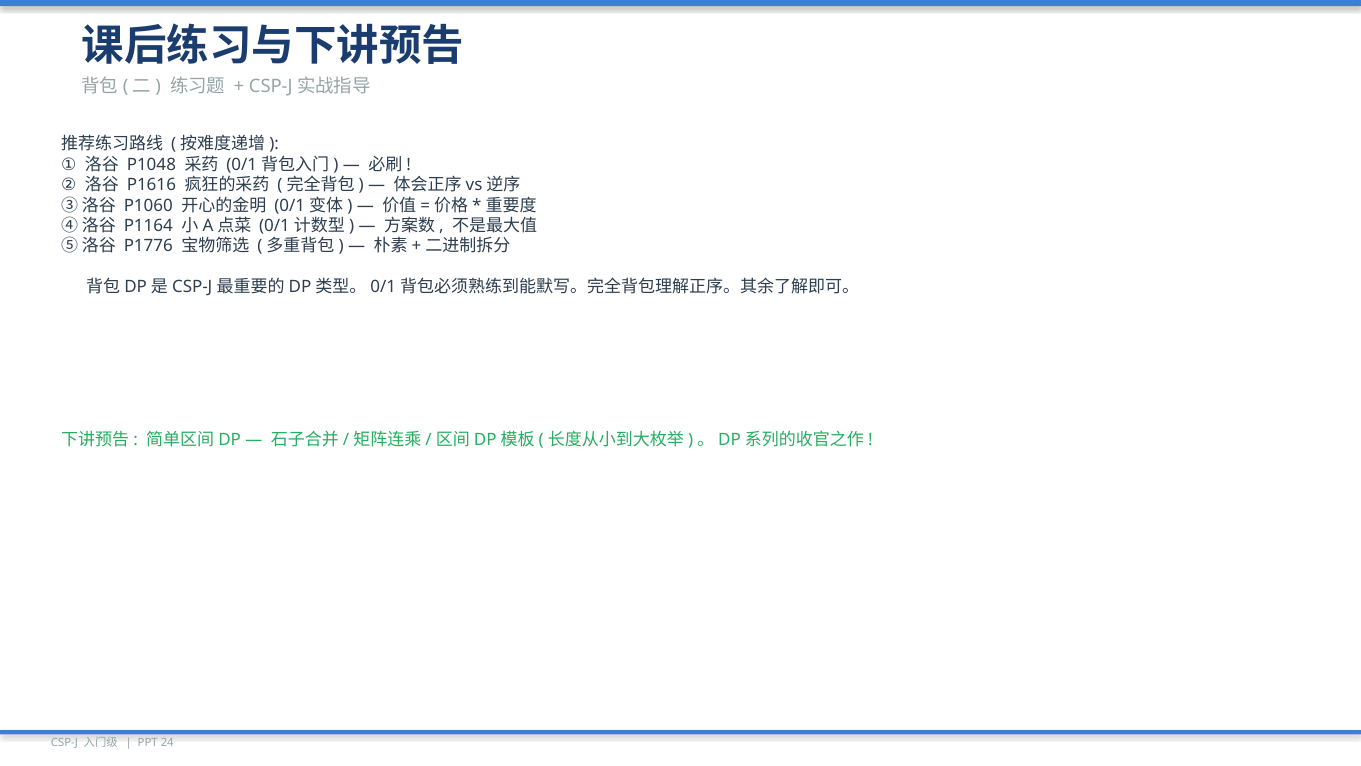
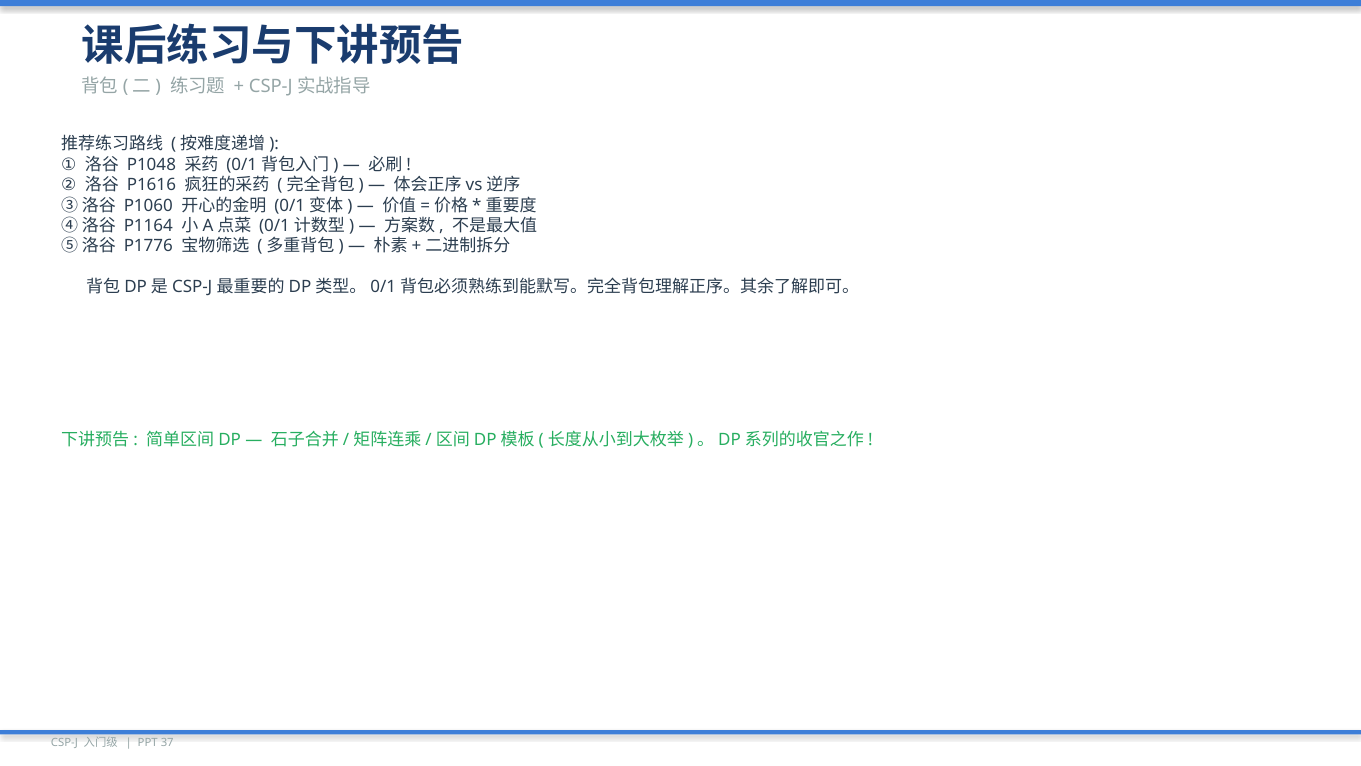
24: 24 -> 37
